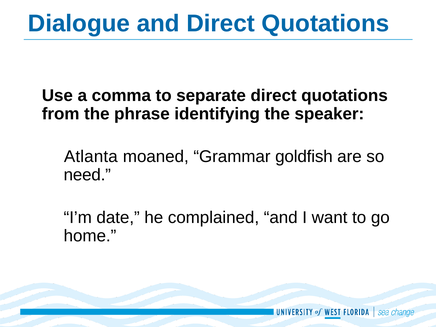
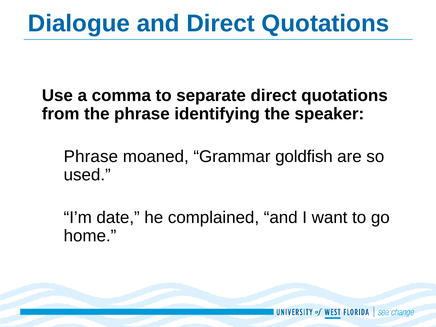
Atlanta at (91, 157): Atlanta -> Phrase
need: need -> used
